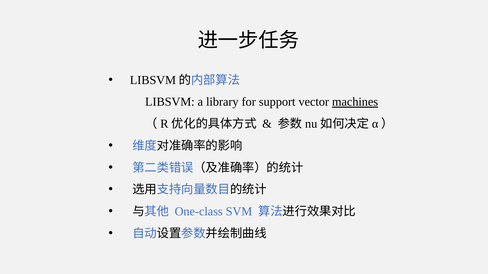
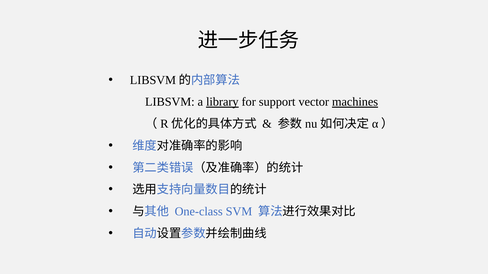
library underline: none -> present
